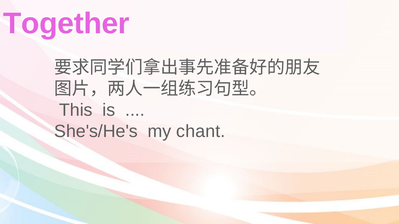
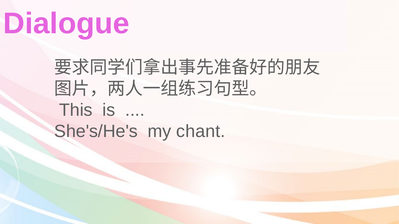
Together: Together -> Dialogue
